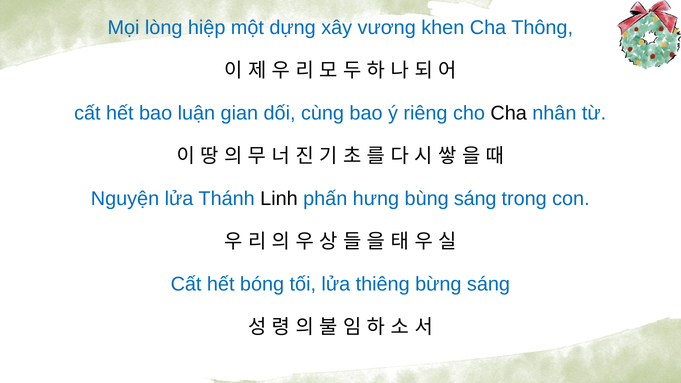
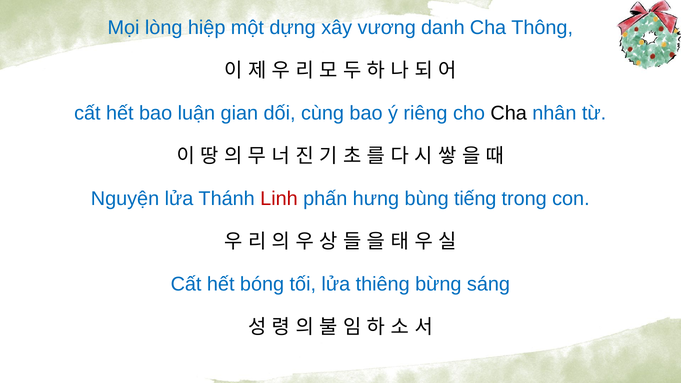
khen: khen -> danh
Linh colour: black -> red
bùng sáng: sáng -> tiếng
